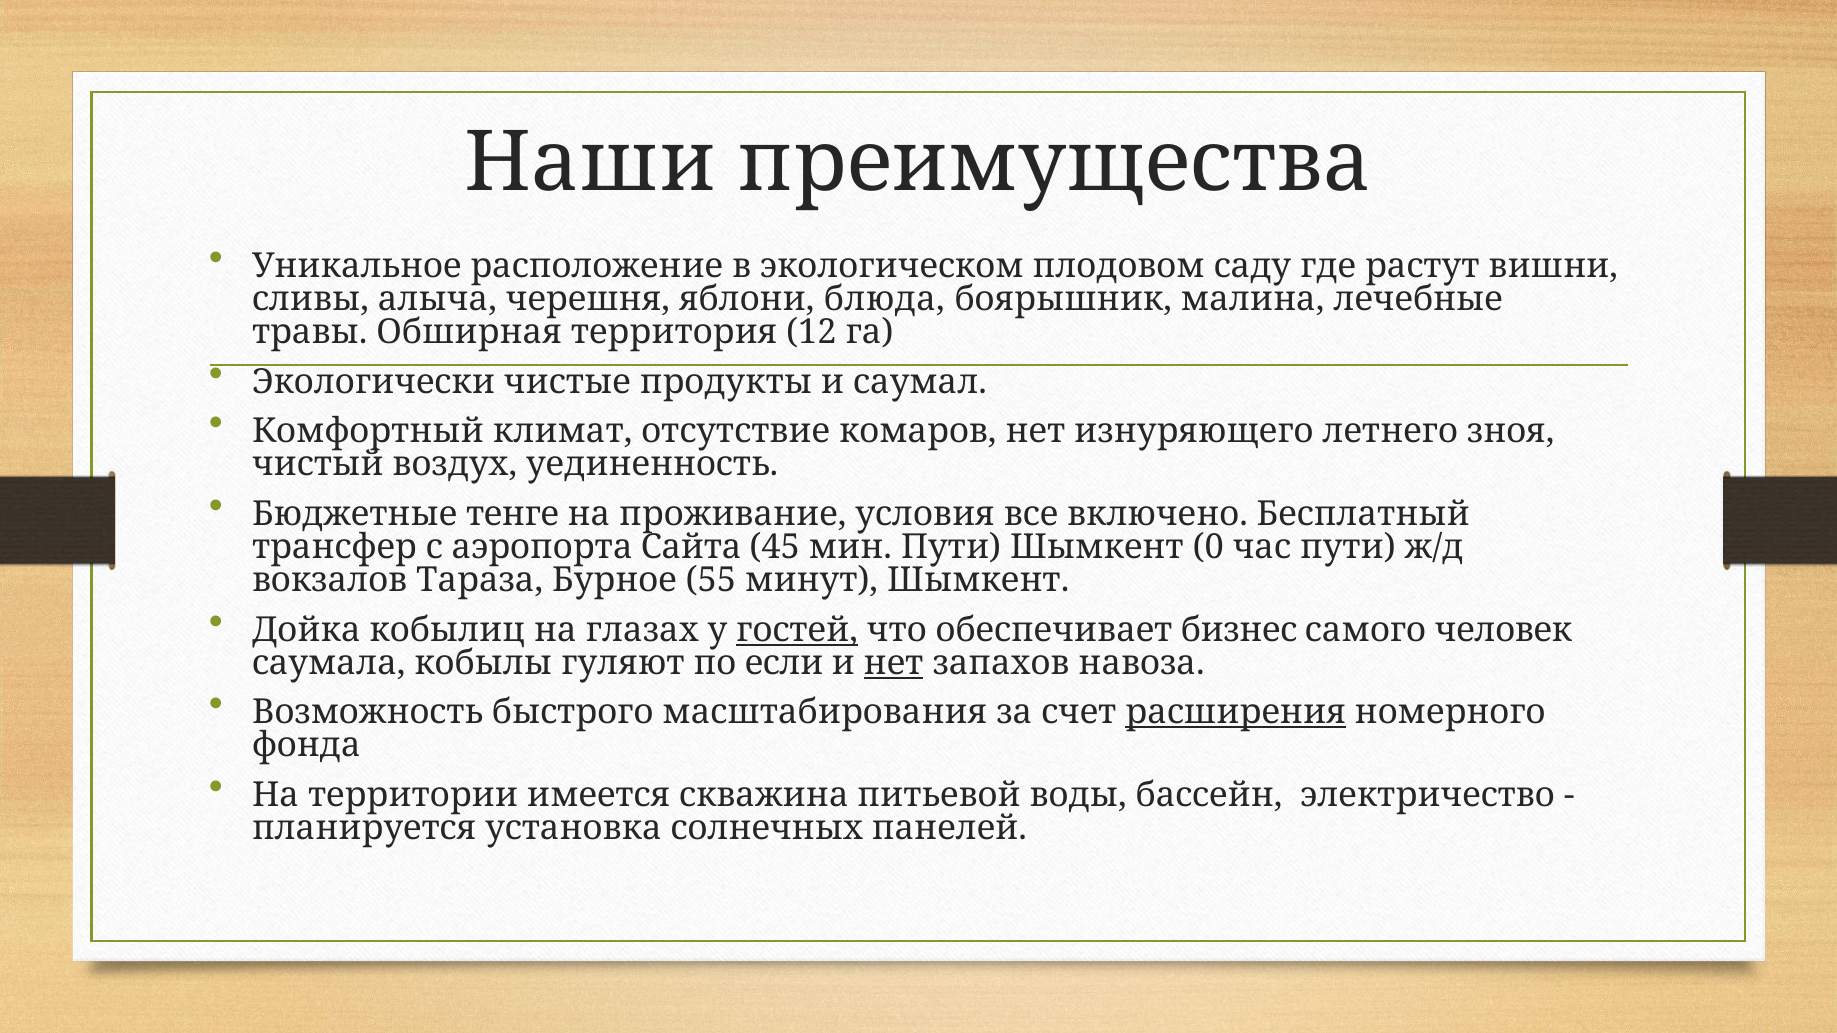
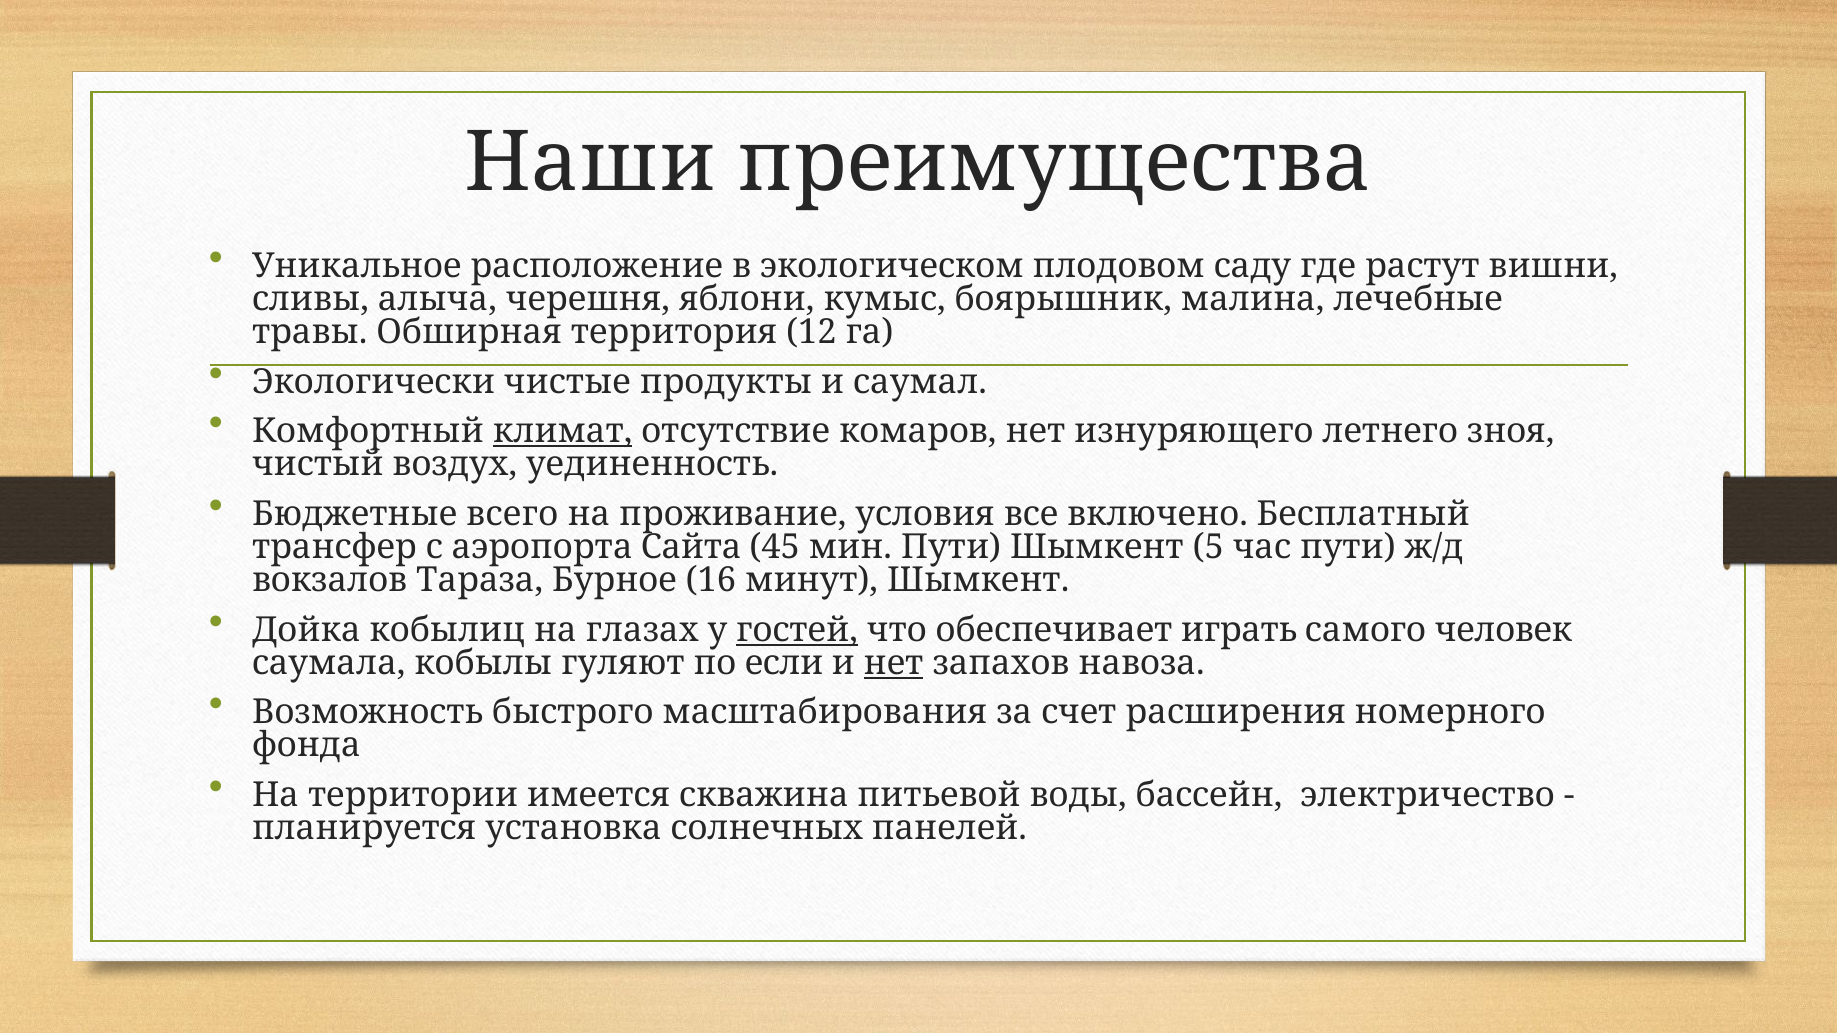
блюда: блюда -> кумыс
климат underline: none -> present
тенге: тенге -> всего
0: 0 -> 5
55: 55 -> 16
бизнес: бизнес -> играть
расширения underline: present -> none
